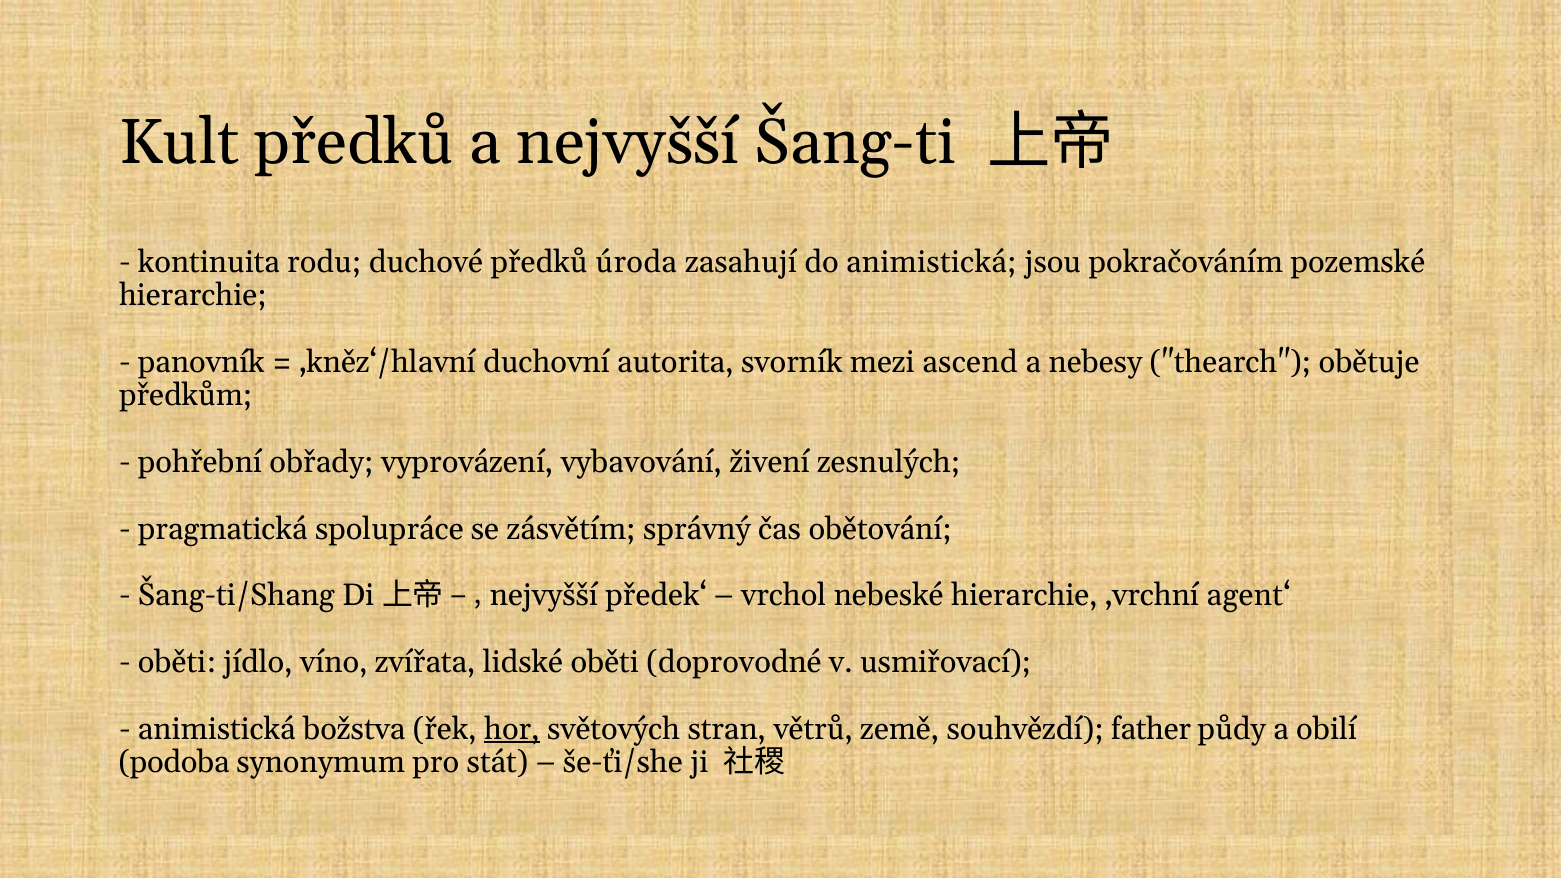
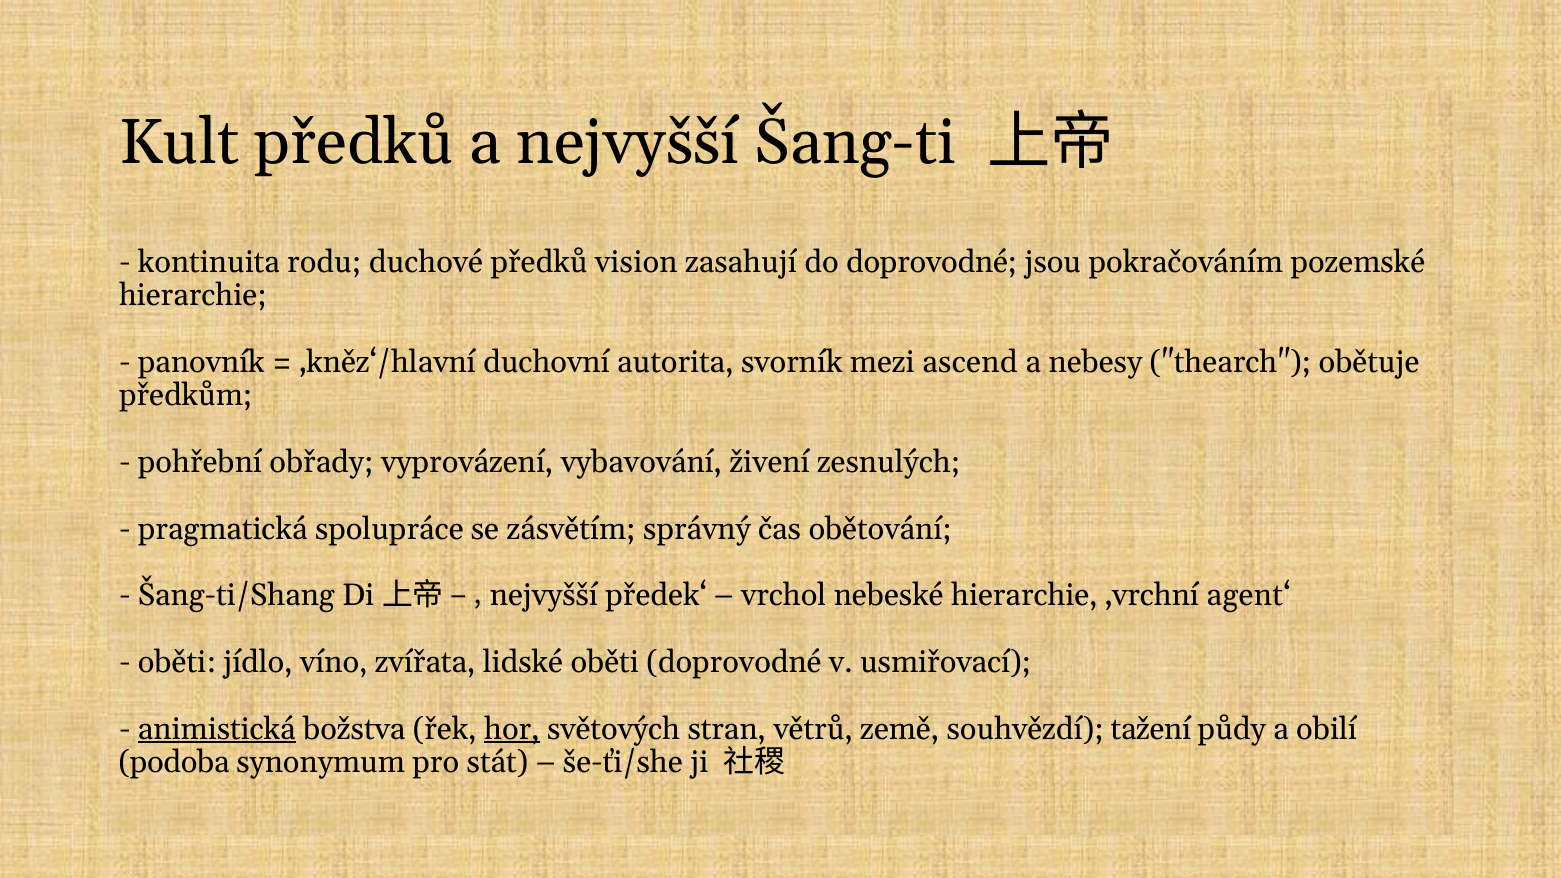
úroda: úroda -> vision
do animistická: animistická -> doprovodné
animistická at (217, 729) underline: none -> present
father: father -> tažení
